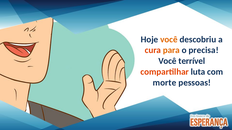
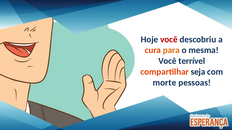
você at (169, 40) colour: orange -> red
precisa: precisa -> mesma
luta: luta -> seja
